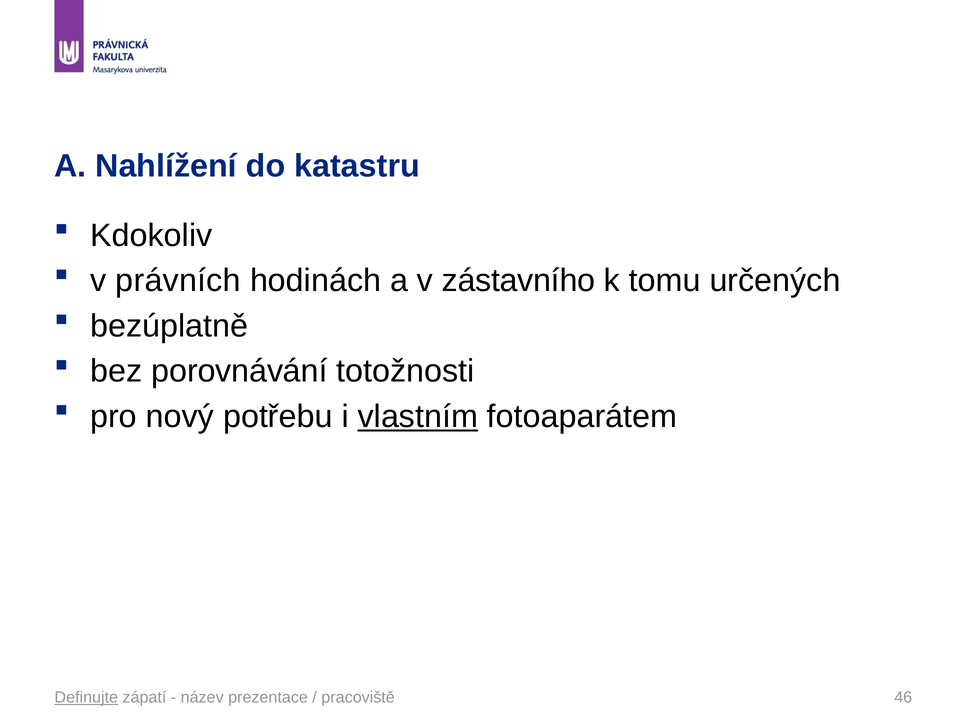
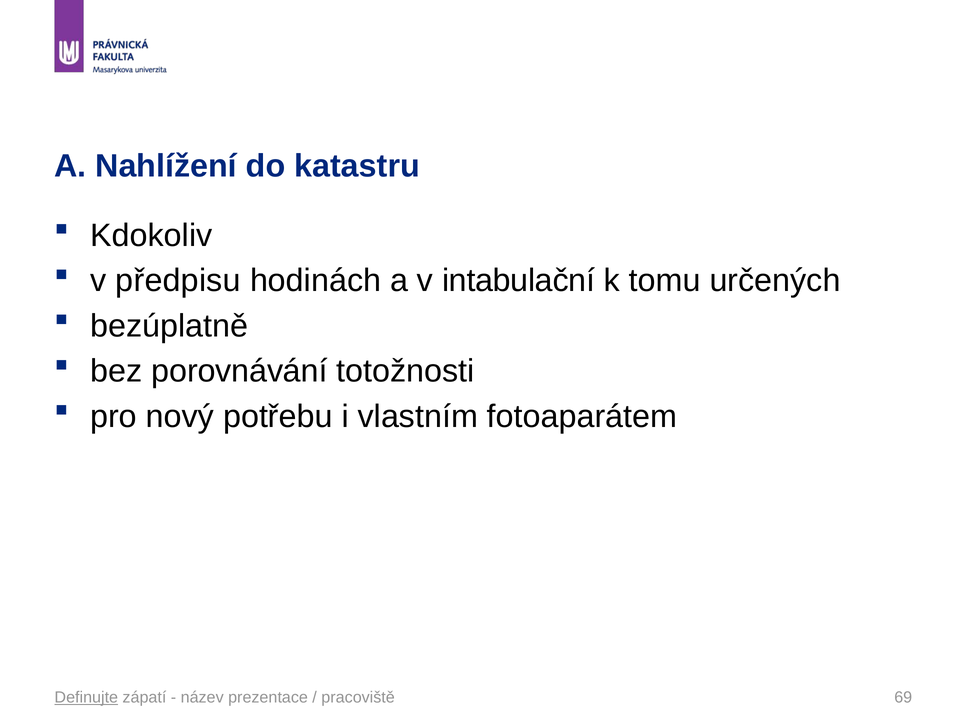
právních: právních -> předpisu
zástavního: zástavního -> intabulační
vlastním underline: present -> none
46: 46 -> 69
